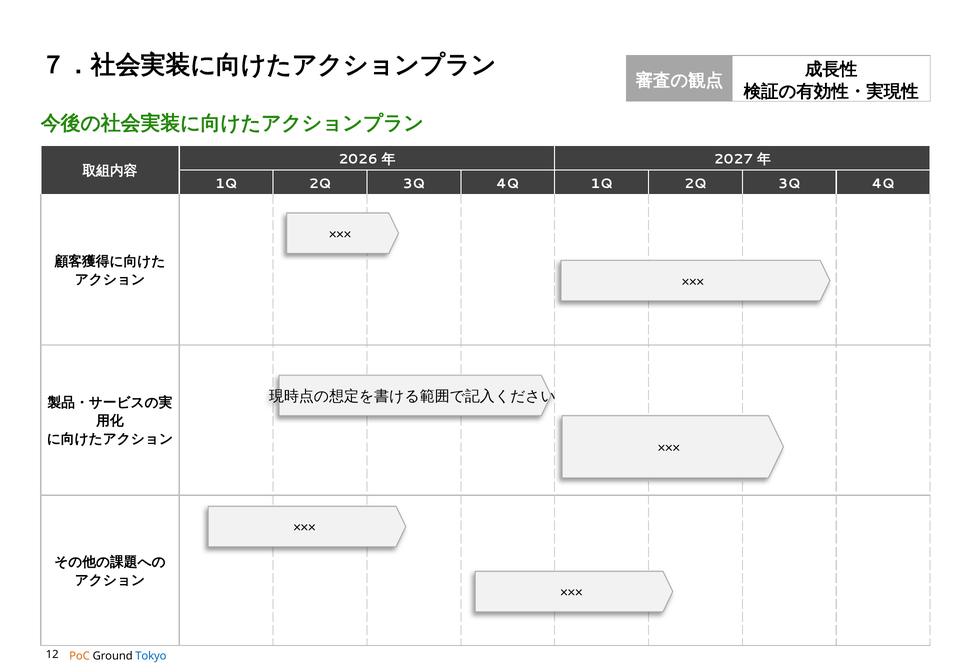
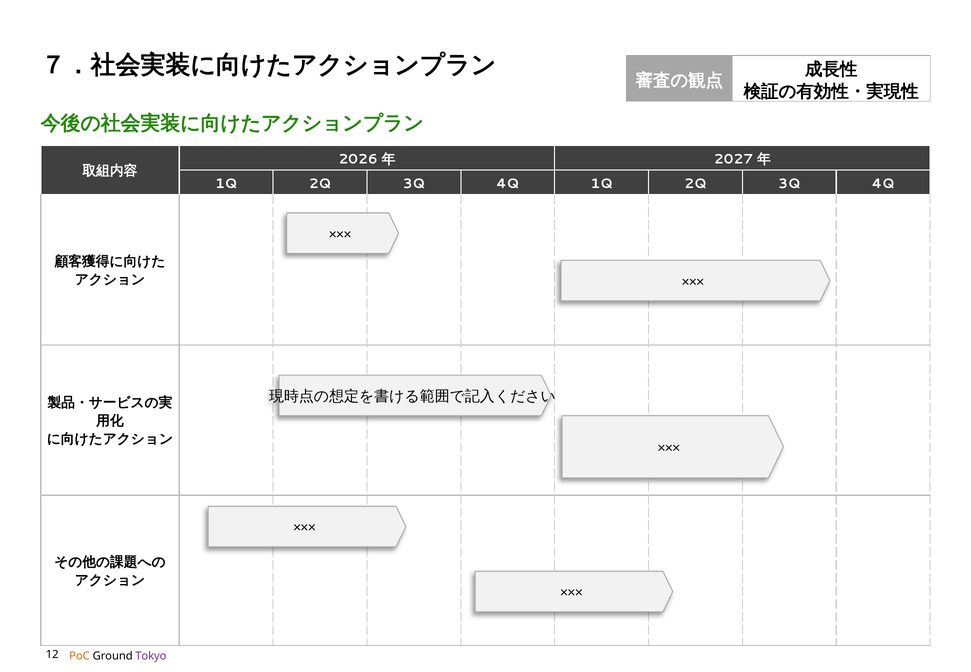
Tokyo colour: blue -> purple
